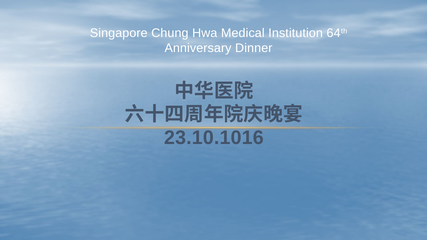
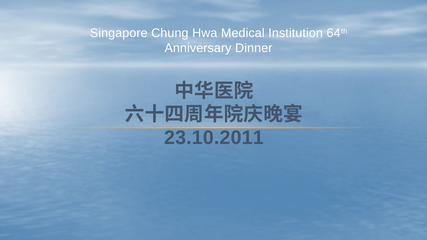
23.10.1016: 23.10.1016 -> 23.10.2011
